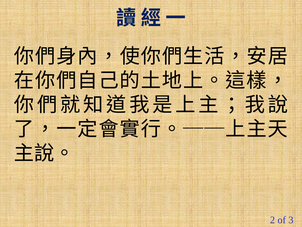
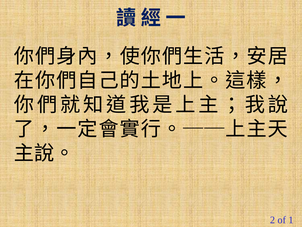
3: 3 -> 1
